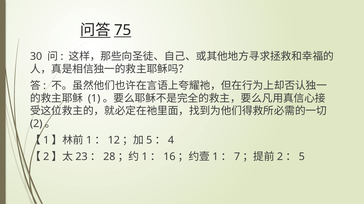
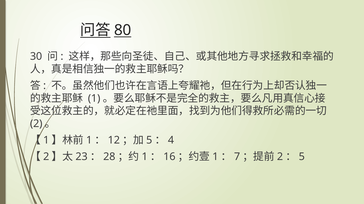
75: 75 -> 80
